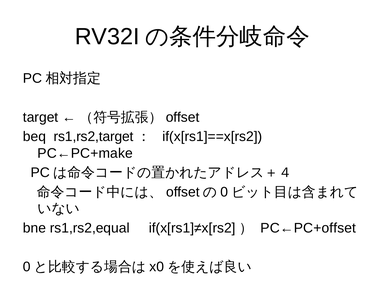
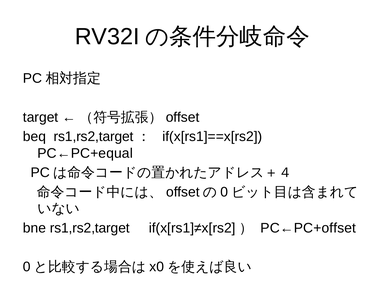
PC←PC+make: PC←PC+make -> PC←PC+equal
bne rs1,rs2,equal: rs1,rs2,equal -> rs1,rs2,target
